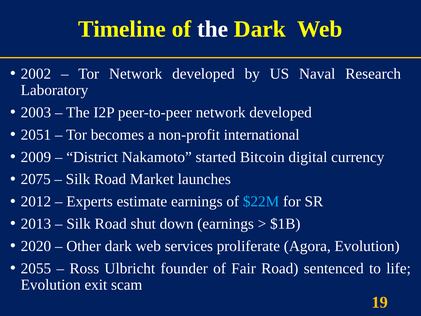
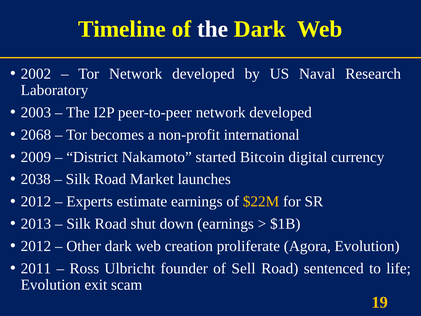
2051: 2051 -> 2068
2075: 2075 -> 2038
$22M colour: light blue -> yellow
2020 at (36, 246): 2020 -> 2012
services: services -> creation
2055: 2055 -> 2011
Fair: Fair -> Sell
